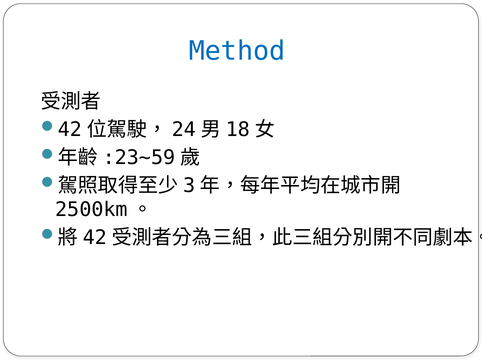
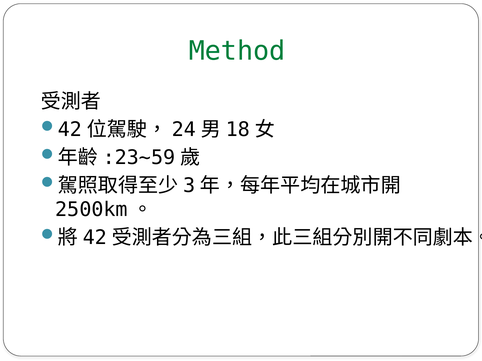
Method colour: blue -> green
